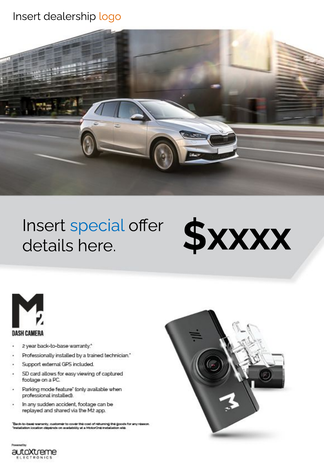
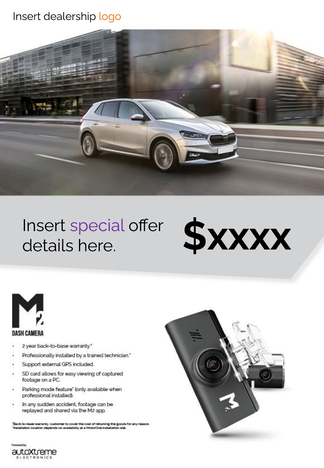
special colour: blue -> purple
